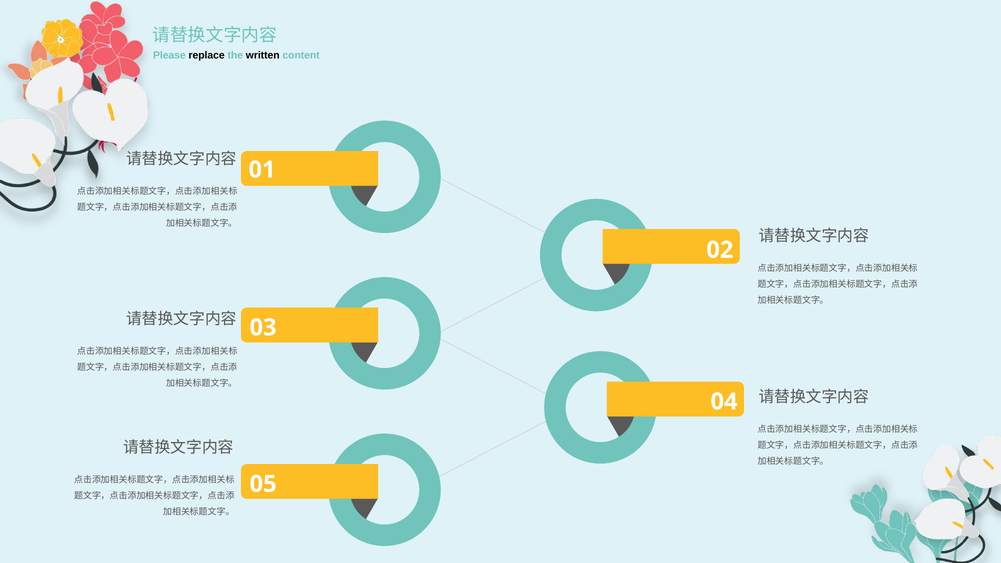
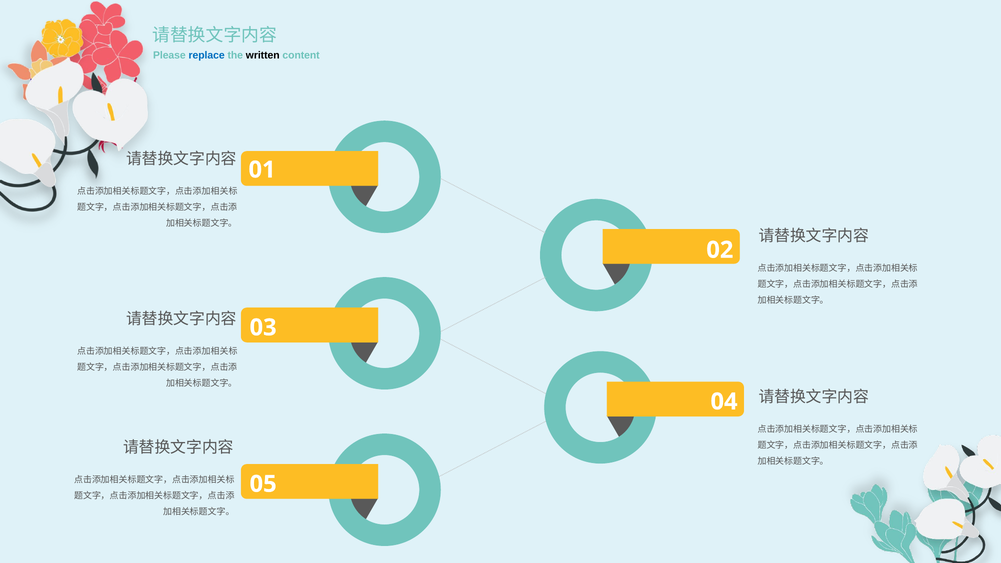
replace colour: black -> blue
